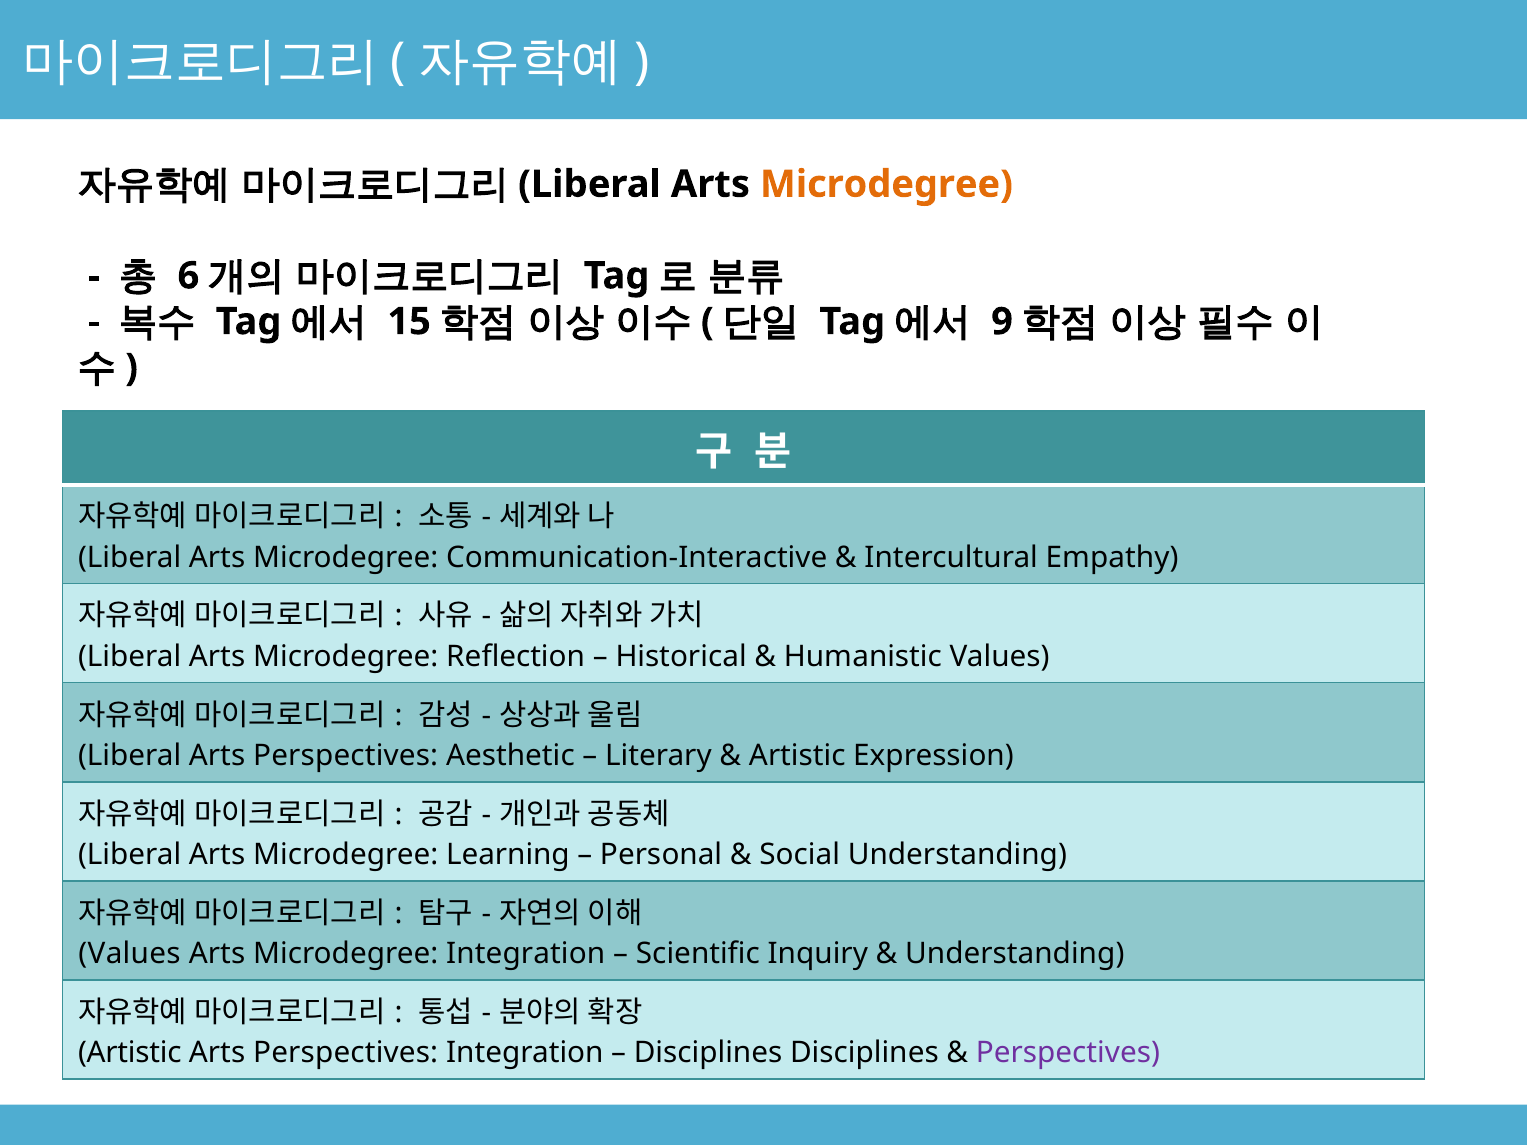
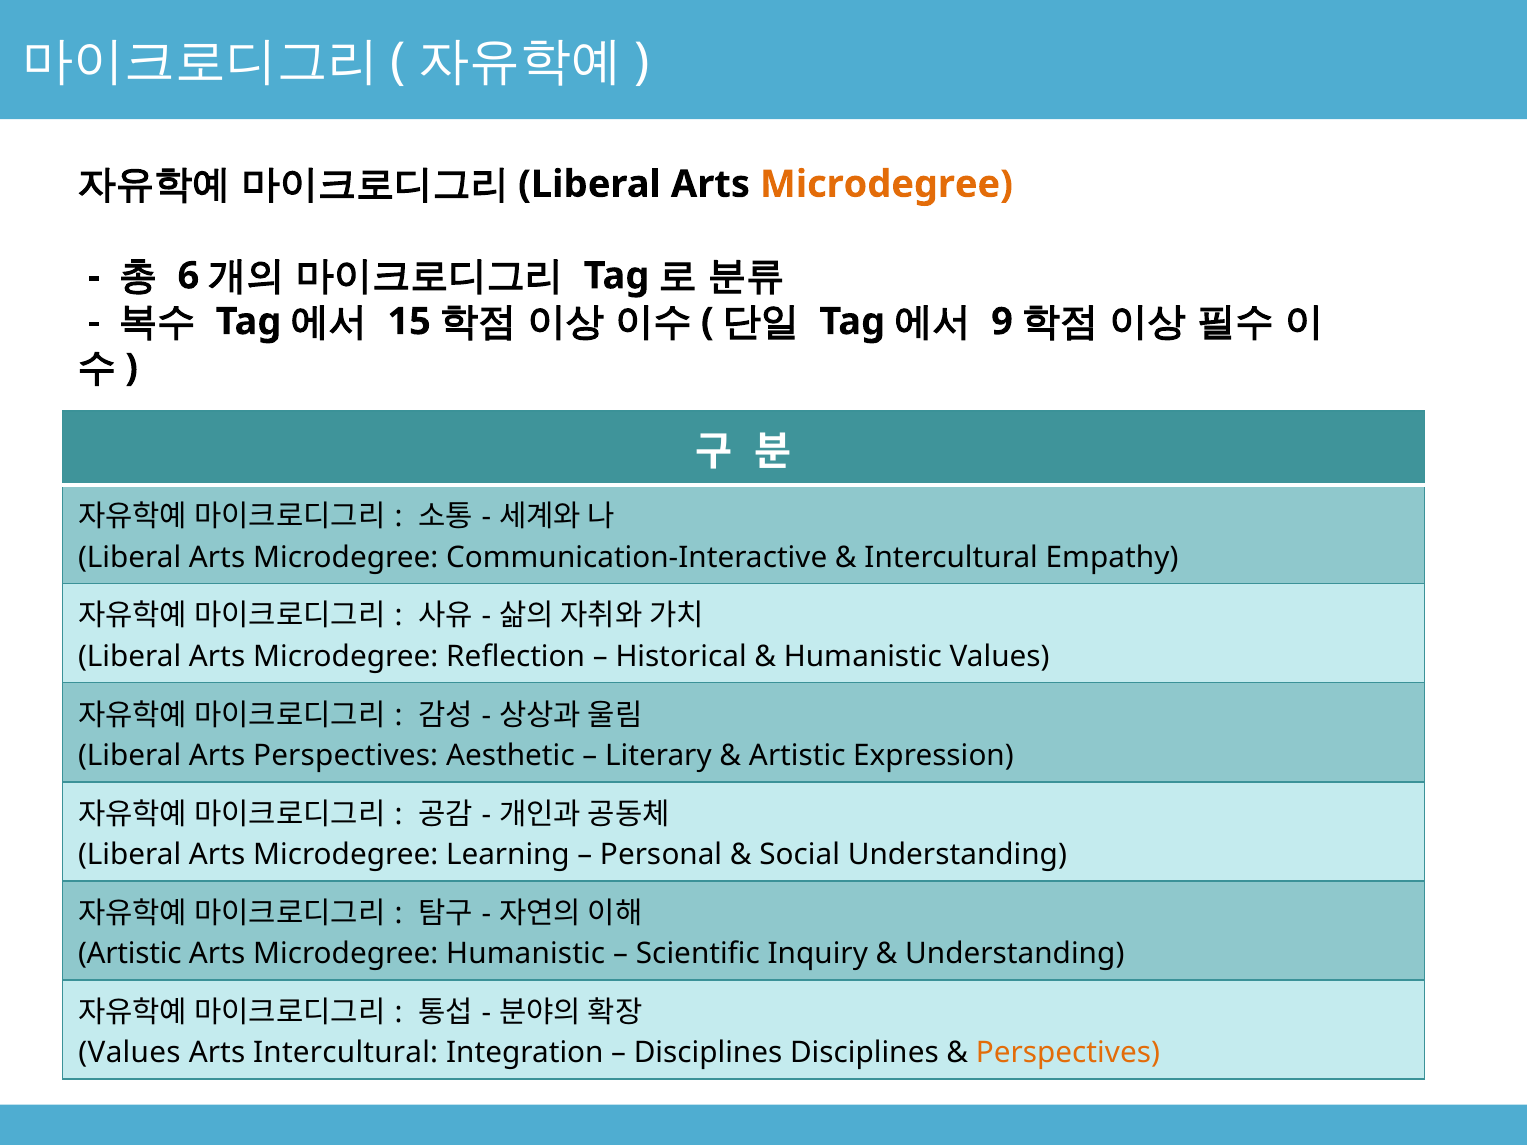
Values at (130, 954): Values -> Artistic
Microdegree Integration: Integration -> Humanistic
Artistic at (130, 1053): Artistic -> Values
Perspectives at (346, 1053): Perspectives -> Intercultural
Perspectives at (1068, 1053) colour: purple -> orange
